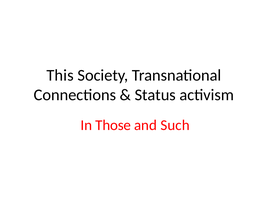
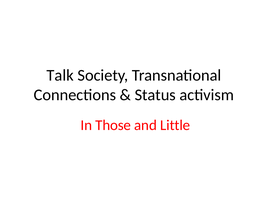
This: This -> Talk
Such: Such -> Little
